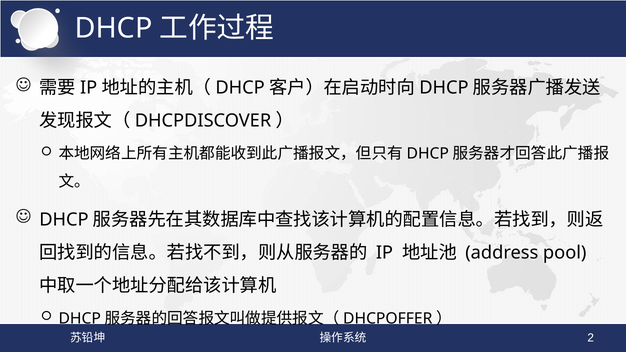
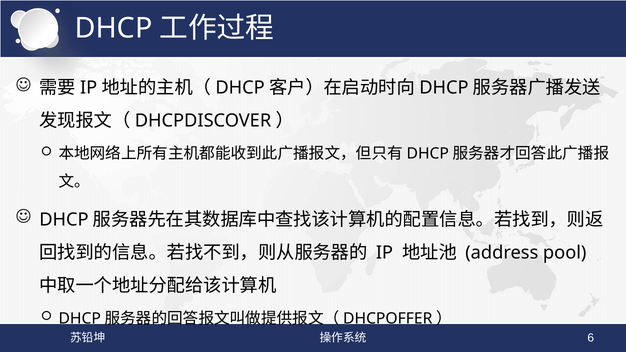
2: 2 -> 6
